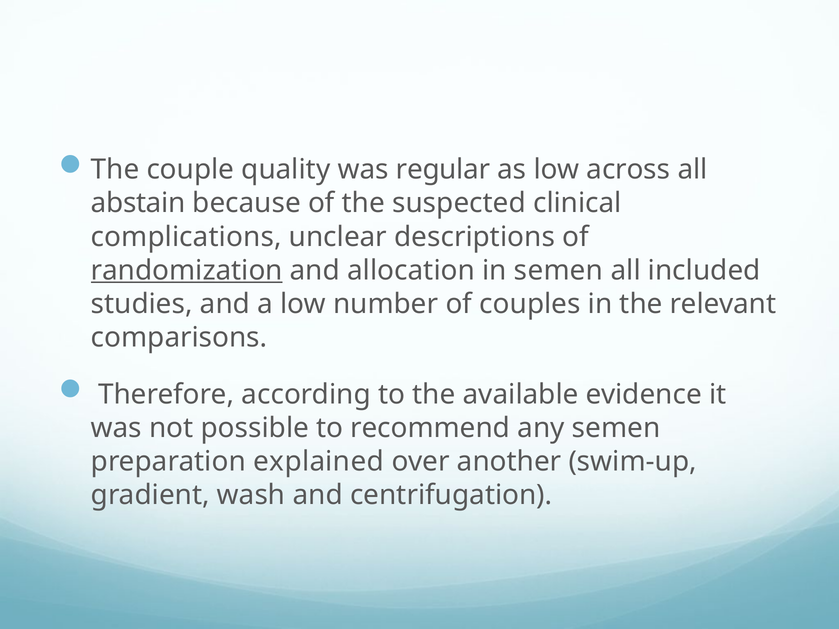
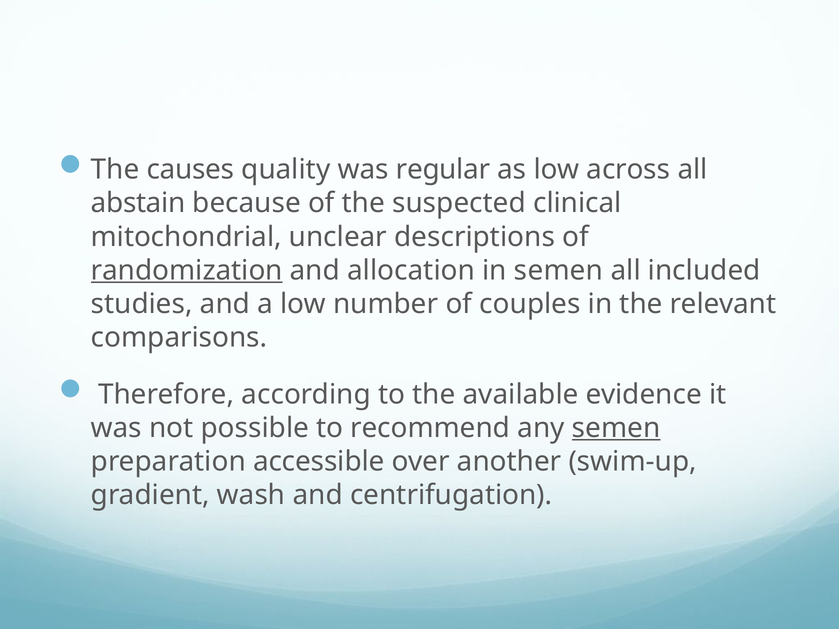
couple: couple -> causes
complications: complications -> mitochondrial
semen at (616, 428) underline: none -> present
explained: explained -> accessible
